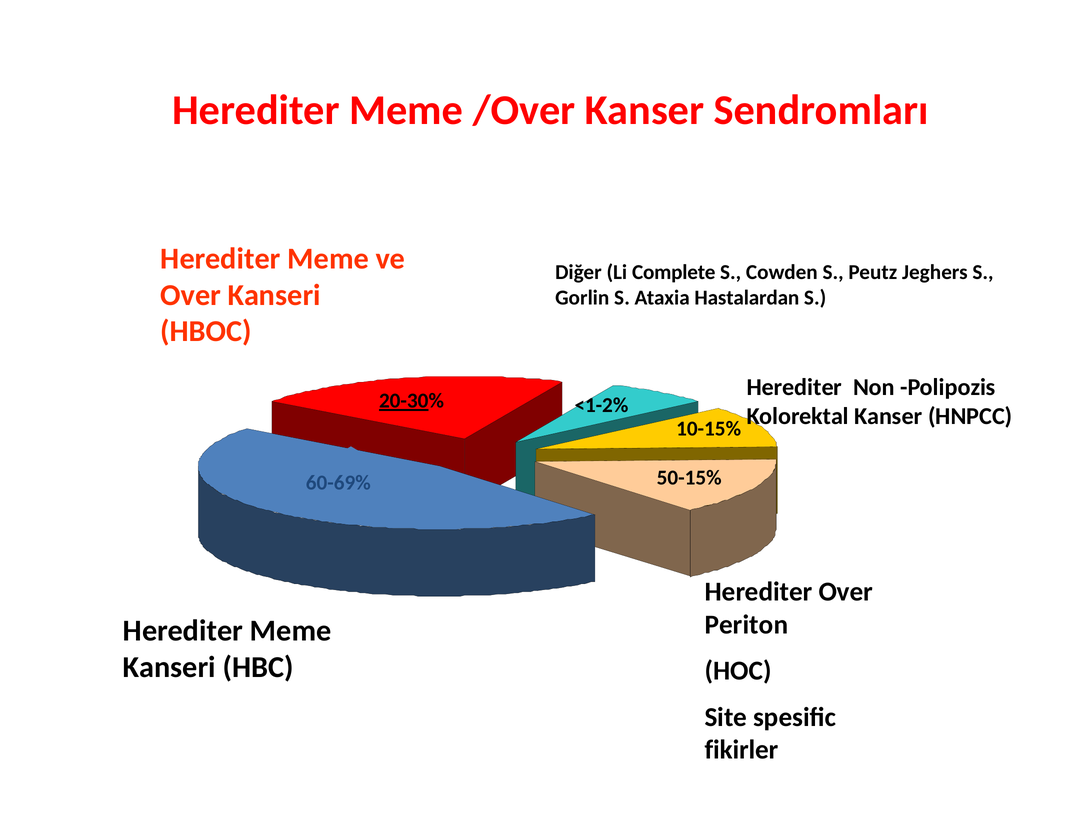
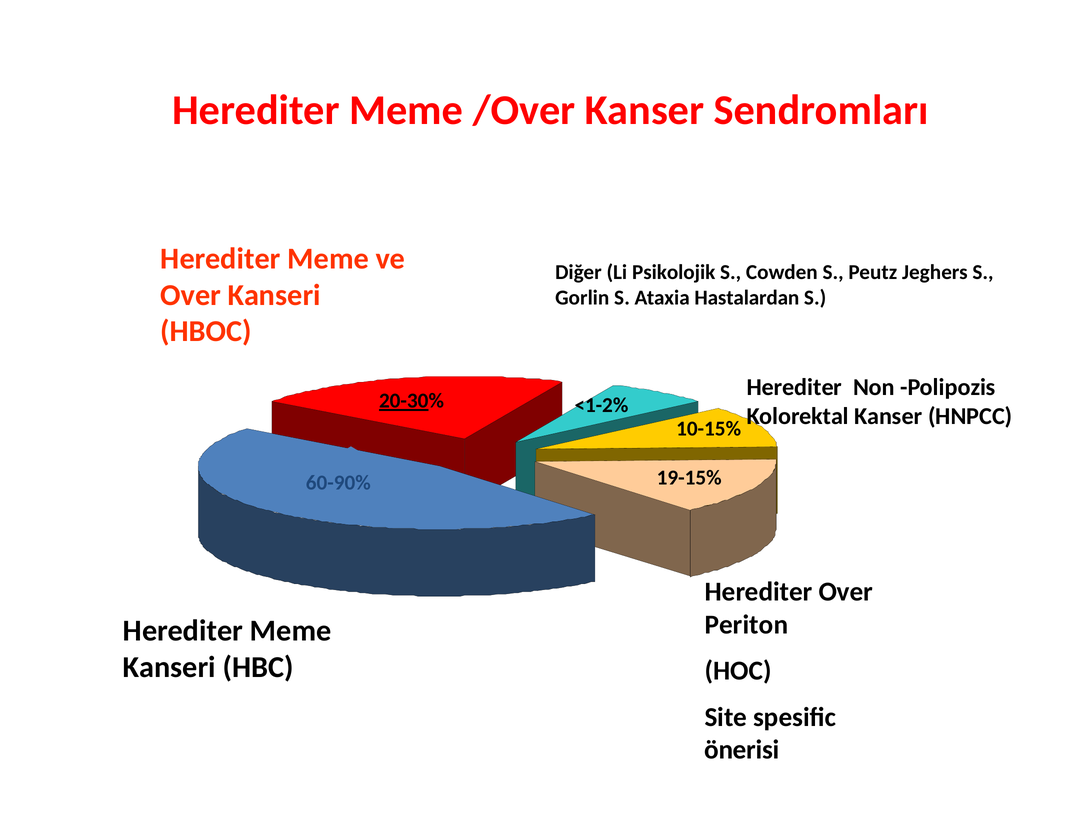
Complete: Complete -> Psikolojik
50-15%: 50-15% -> 19-15%
60-69%: 60-69% -> 60-90%
fikirler: fikirler -> önerisi
